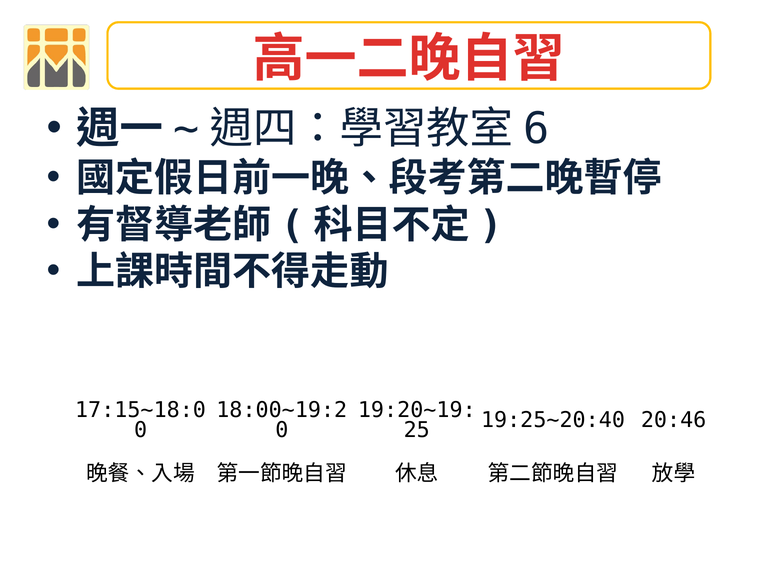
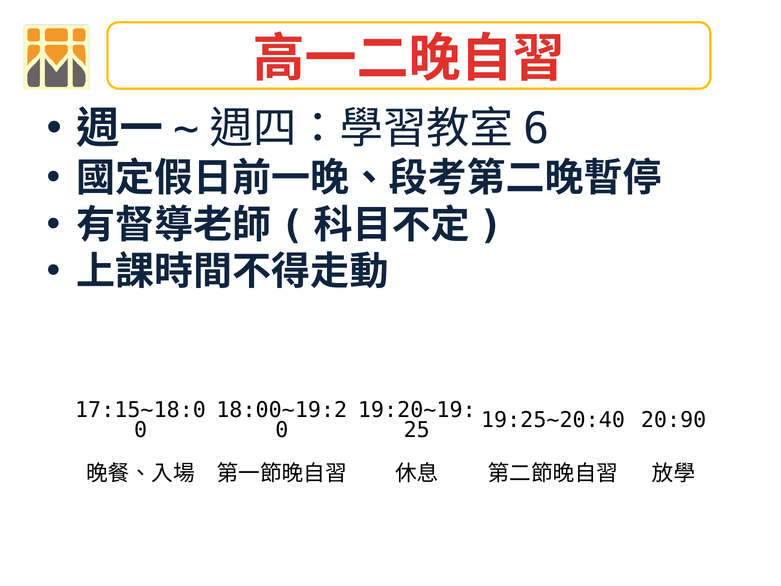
20:46: 20:46 -> 20:90
